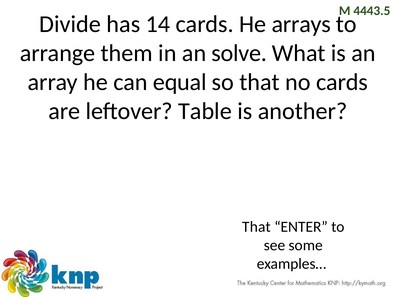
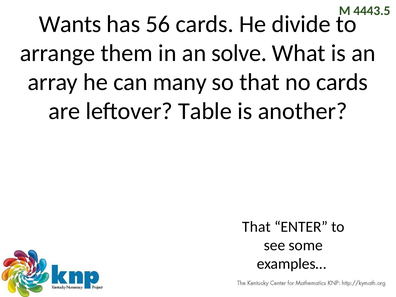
Divide: Divide -> Wants
14: 14 -> 56
arrays: arrays -> divide
equal: equal -> many
